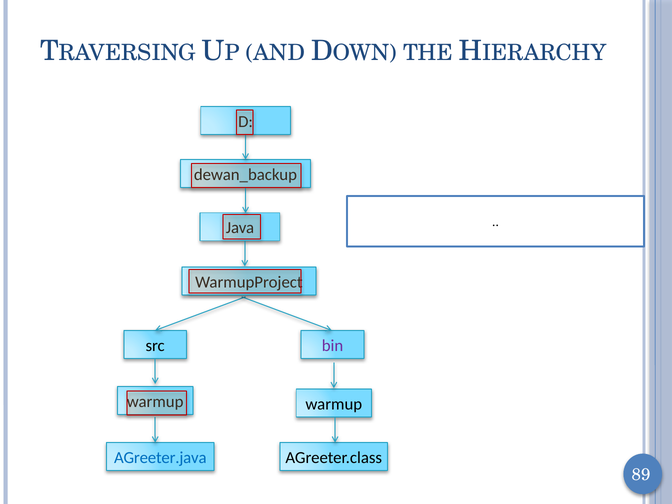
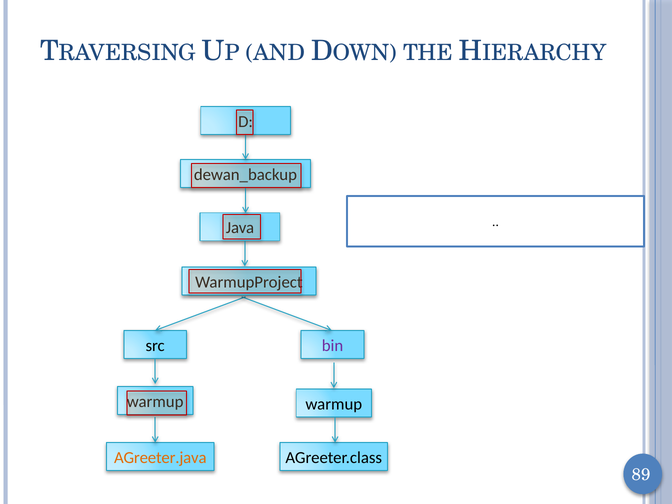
AGreeter.java colour: blue -> orange
